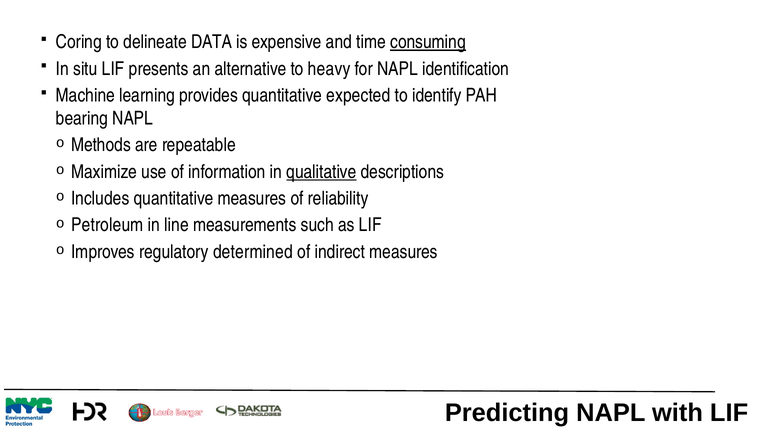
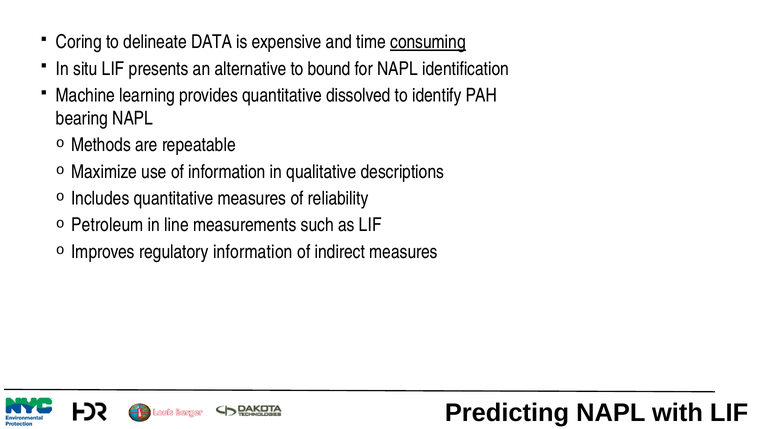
heavy: heavy -> bound
expected: expected -> dissolved
qualitative underline: present -> none
regulatory determined: determined -> information
